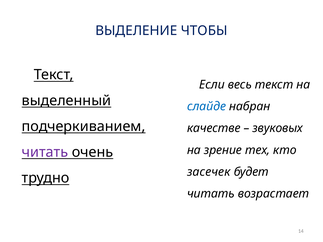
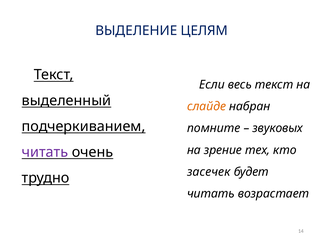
ЧТОБЫ: ЧТОБЫ -> ЦЕЛЯМ
слайде colour: blue -> orange
качестве: качестве -> помните
